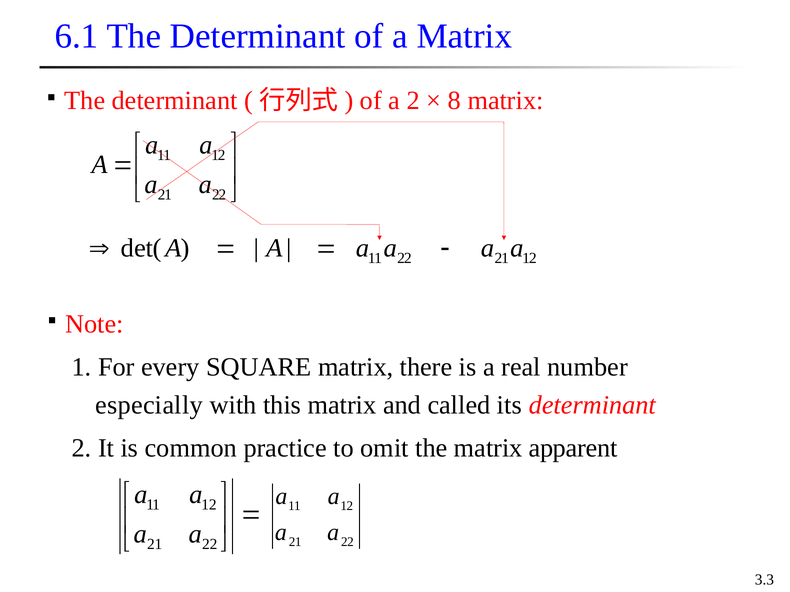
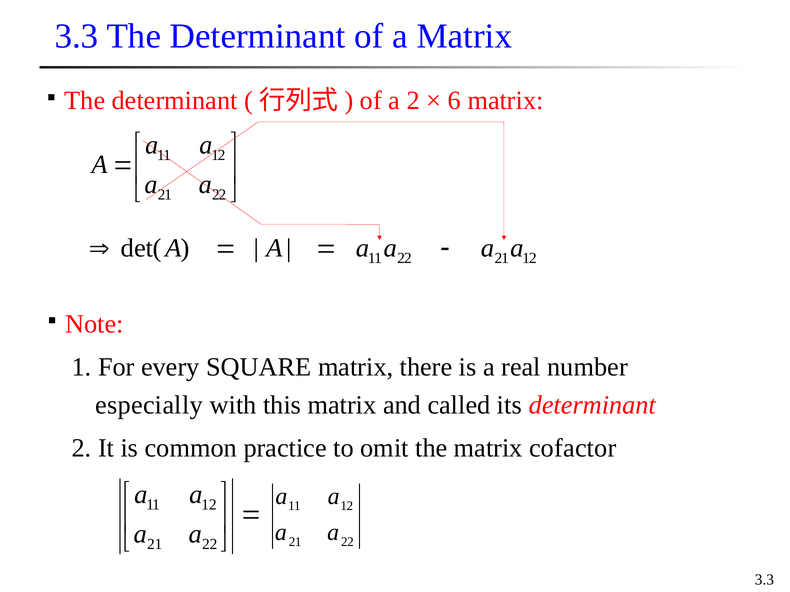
6.1 at (76, 36): 6.1 -> 3.3
8: 8 -> 6
apparent: apparent -> cofactor
